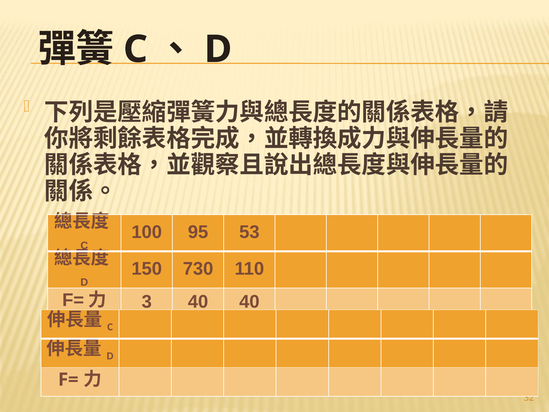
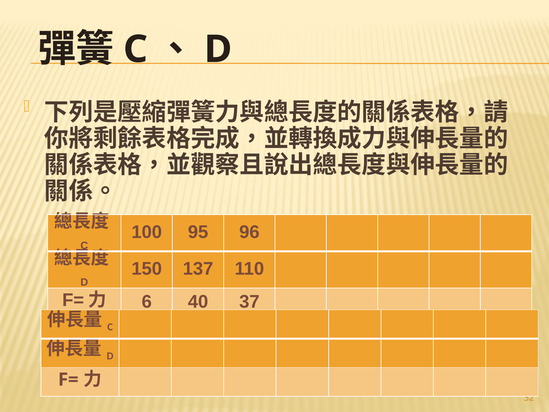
53: 53 -> 96
730: 730 -> 137
3: 3 -> 6
40 40: 40 -> 37
